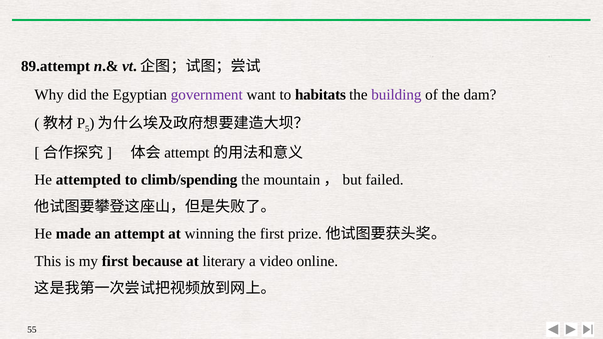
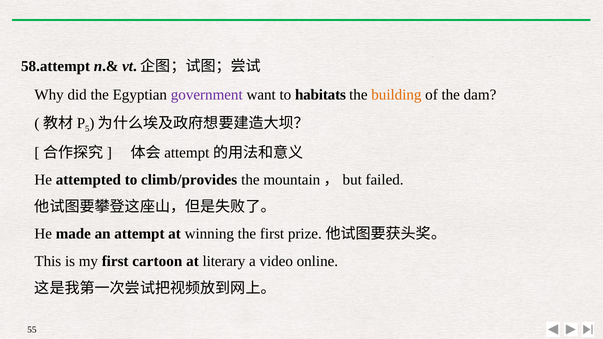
89.attempt: 89.attempt -> 58.attempt
building colour: purple -> orange
climb/spending: climb/spending -> climb/provides
because: because -> cartoon
